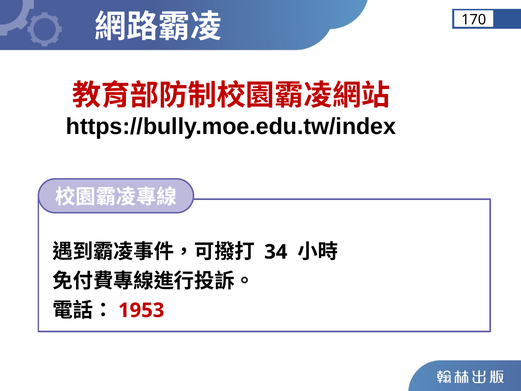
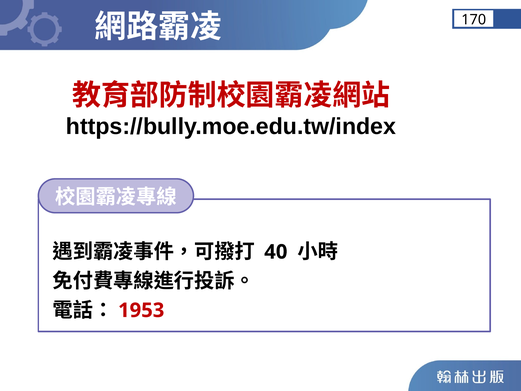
34: 34 -> 40
